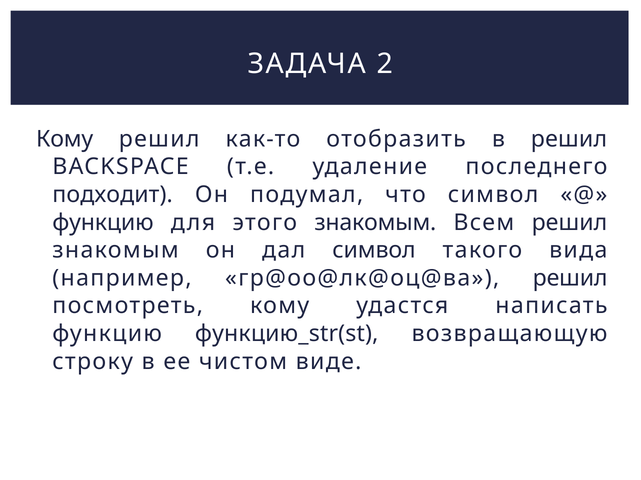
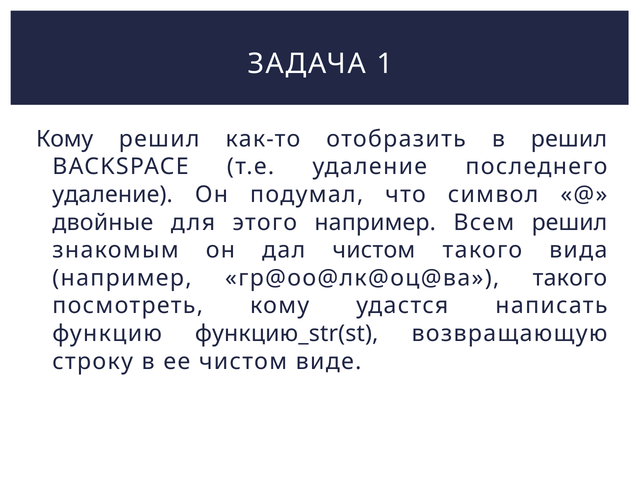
2: 2 -> 1
подходит at (113, 195): подходит -> удаление
функцию at (103, 223): функцию -> двойные
этого знакомым: знакомым -> например
дал символ: символ -> чистом
гр@оо@лк@оц@ва решил: решил -> такого
